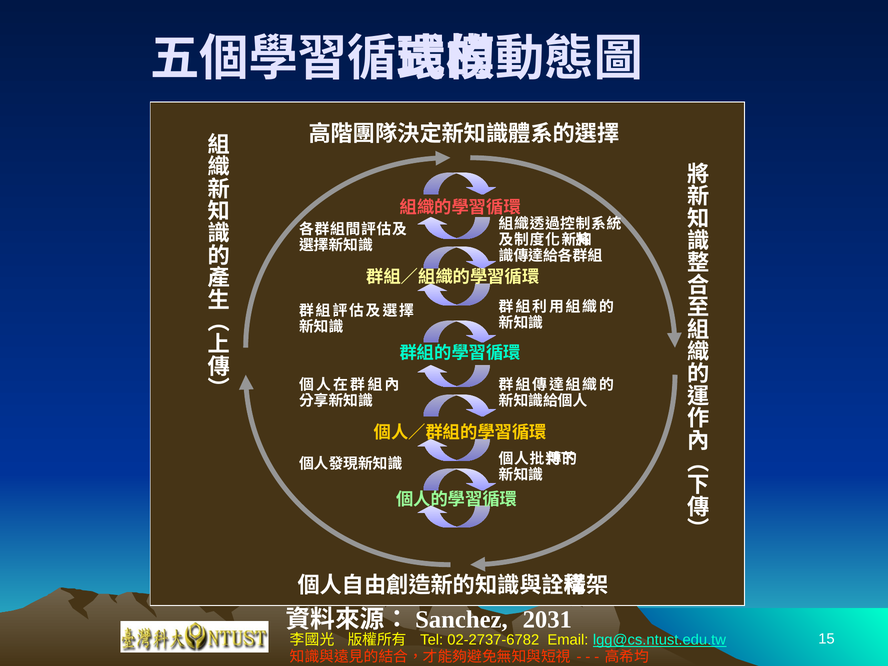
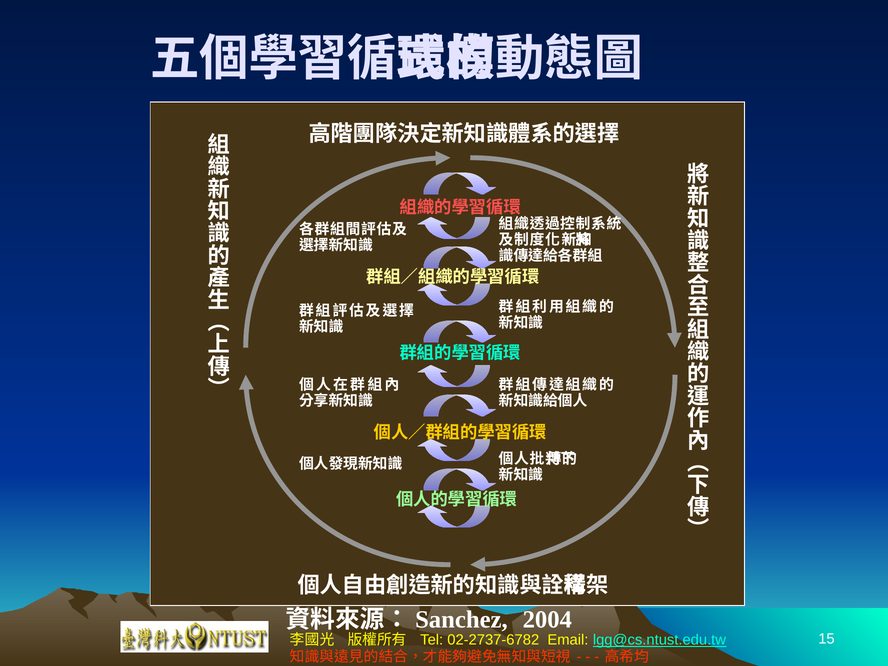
2031: 2031 -> 2004
